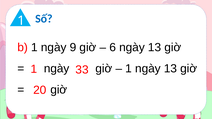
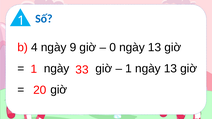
b 1: 1 -> 4
6: 6 -> 0
